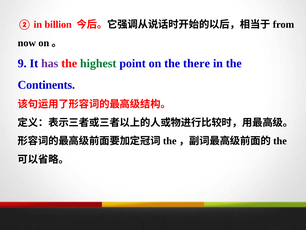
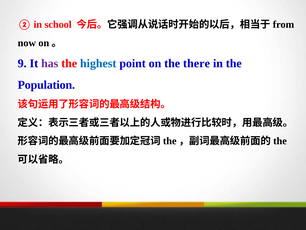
billion: billion -> school
highest colour: green -> blue
Continents: Continents -> Population
